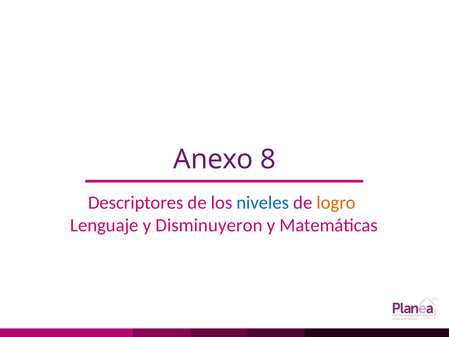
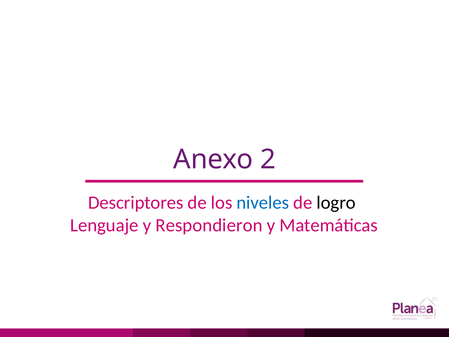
8: 8 -> 2
logro colour: orange -> black
Disminuyeron: Disminuyeron -> Respondieron
